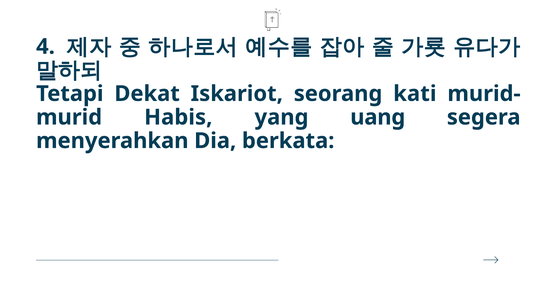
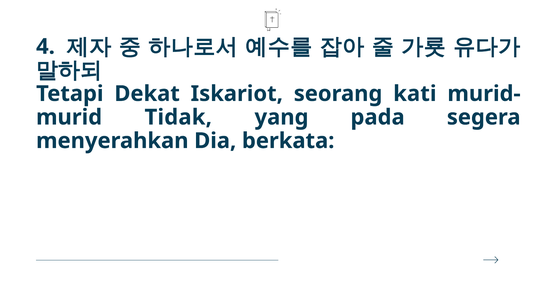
Habis: Habis -> Tidak
uang: uang -> pada
